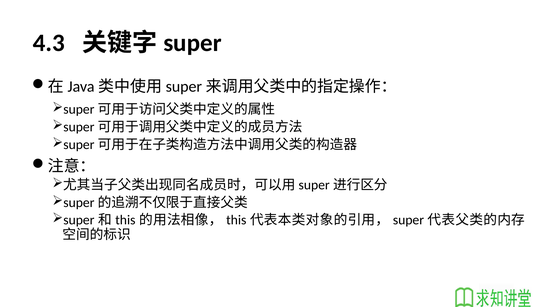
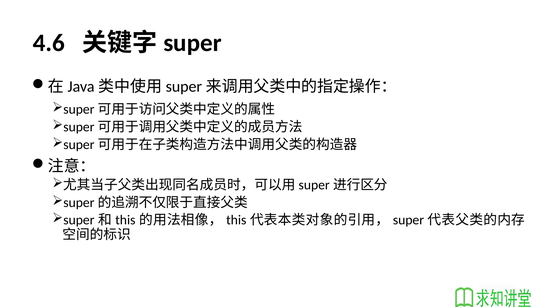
4.3: 4.3 -> 4.6
